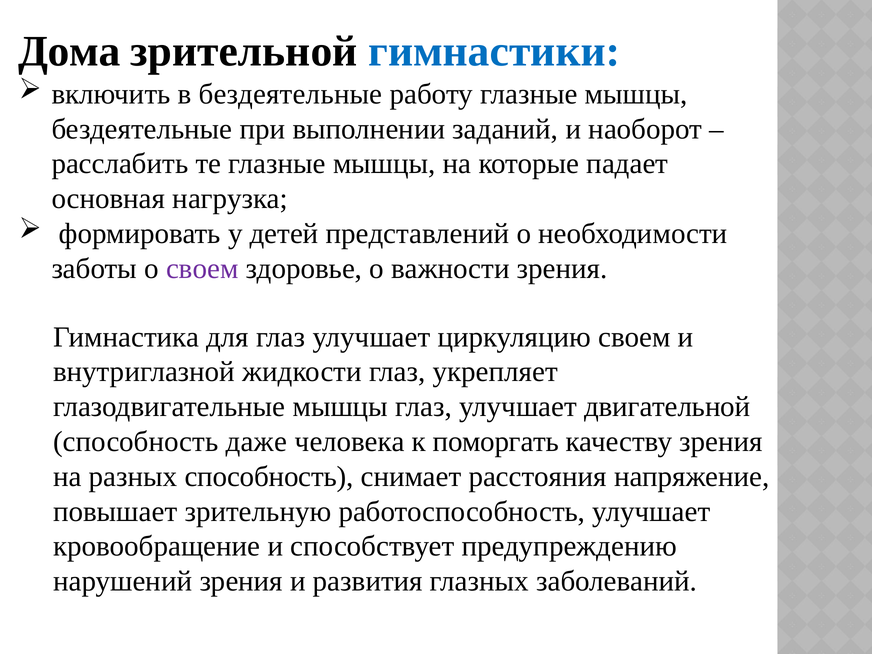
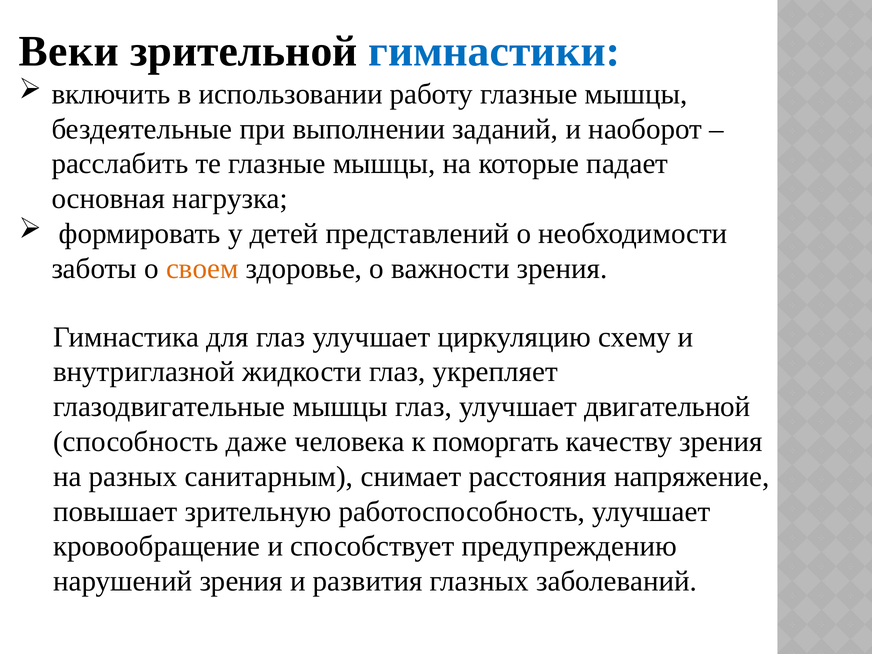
Дома: Дома -> Веки
в бездеятельные: бездеятельные -> использовании
своем at (202, 268) colour: purple -> orange
циркуляцию своем: своем -> схему
разных способность: способность -> санитарным
